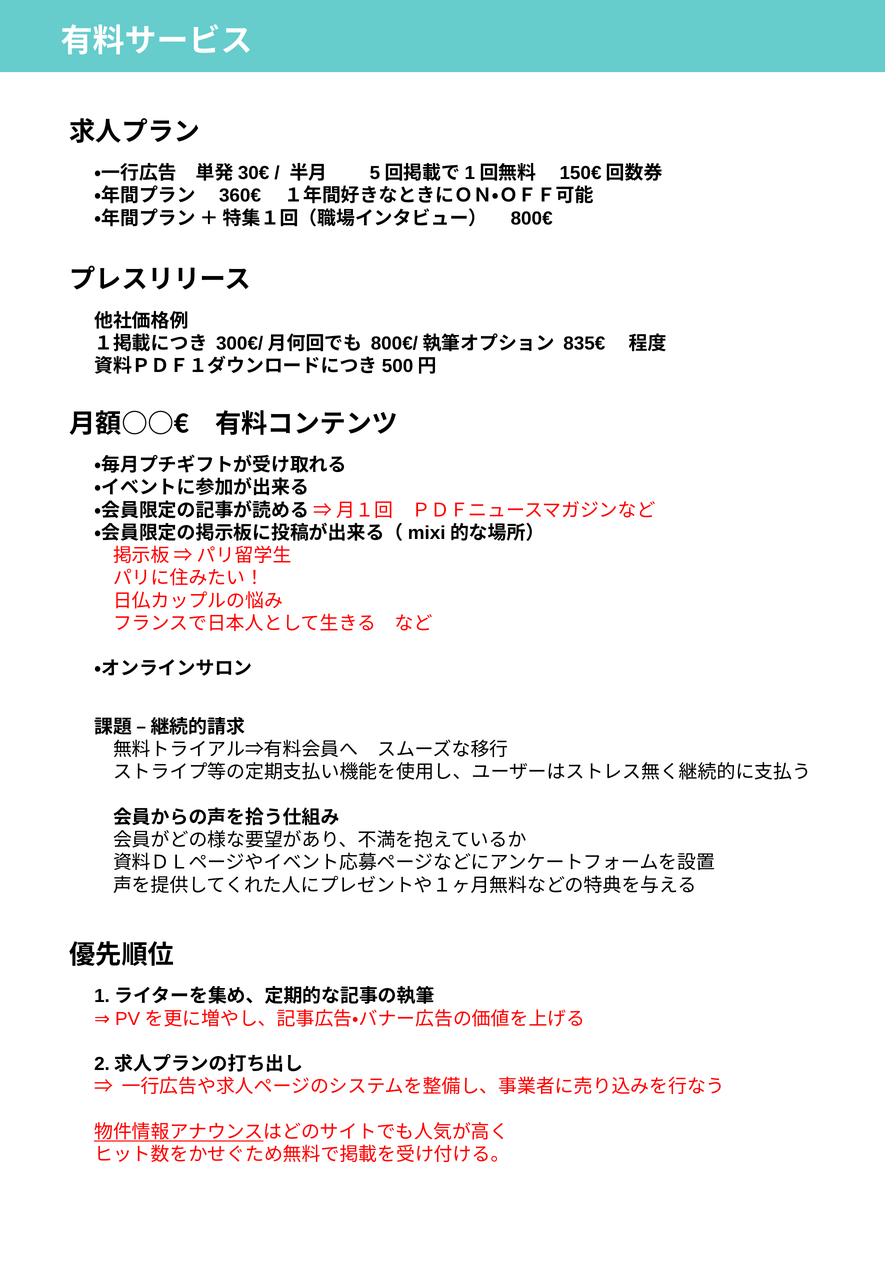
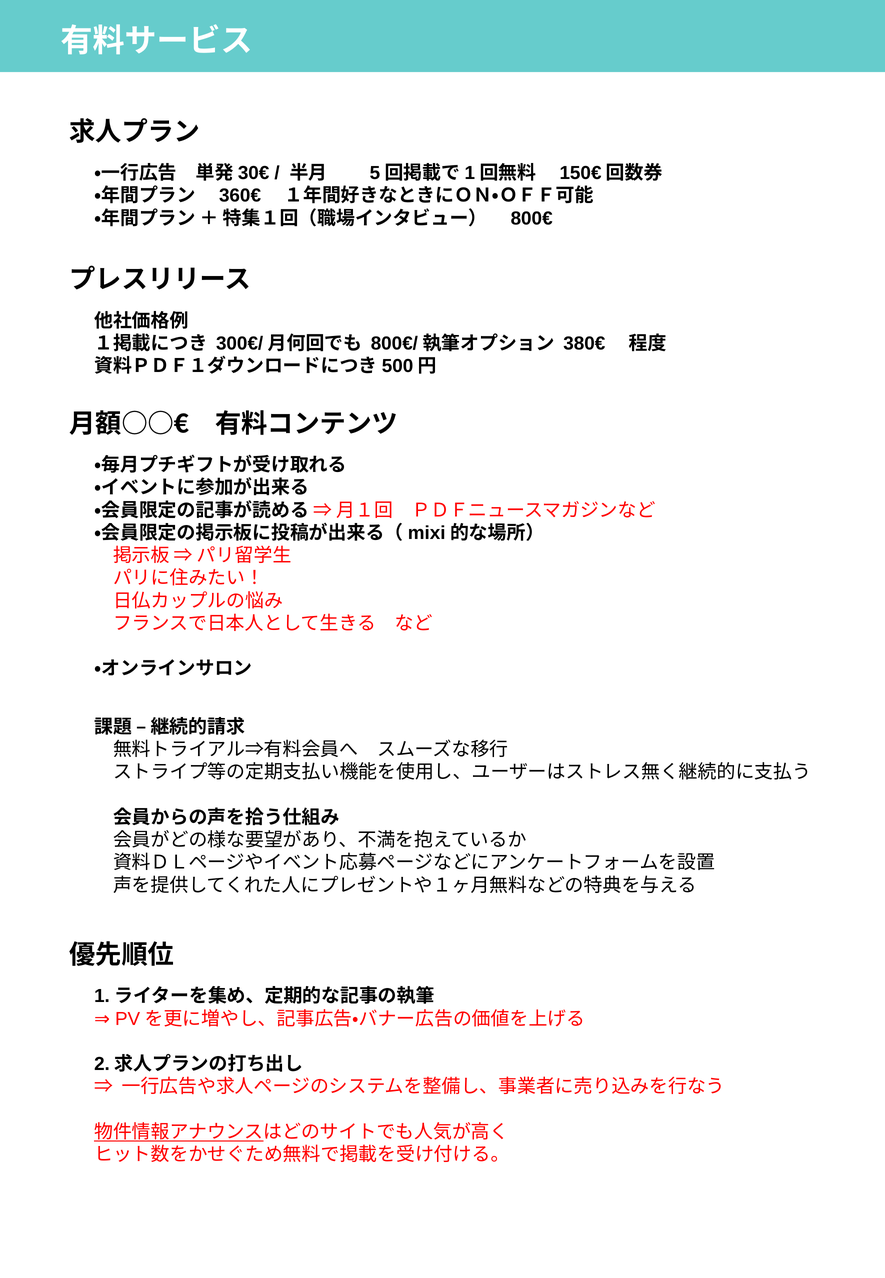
835€: 835€ -> 380€
